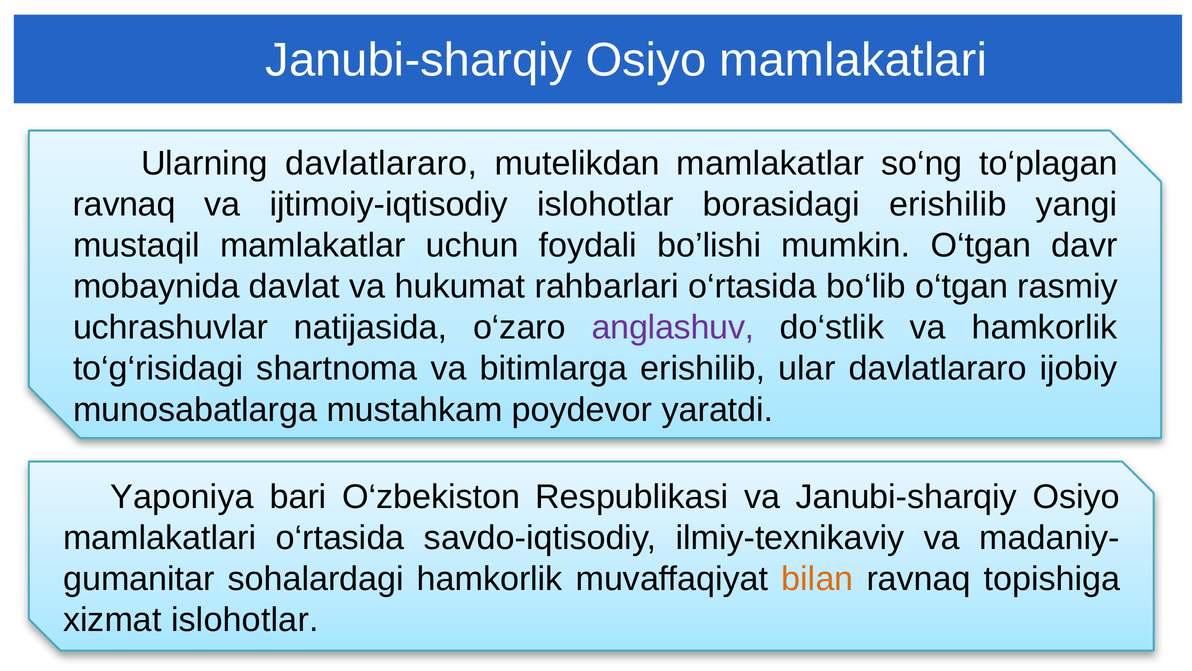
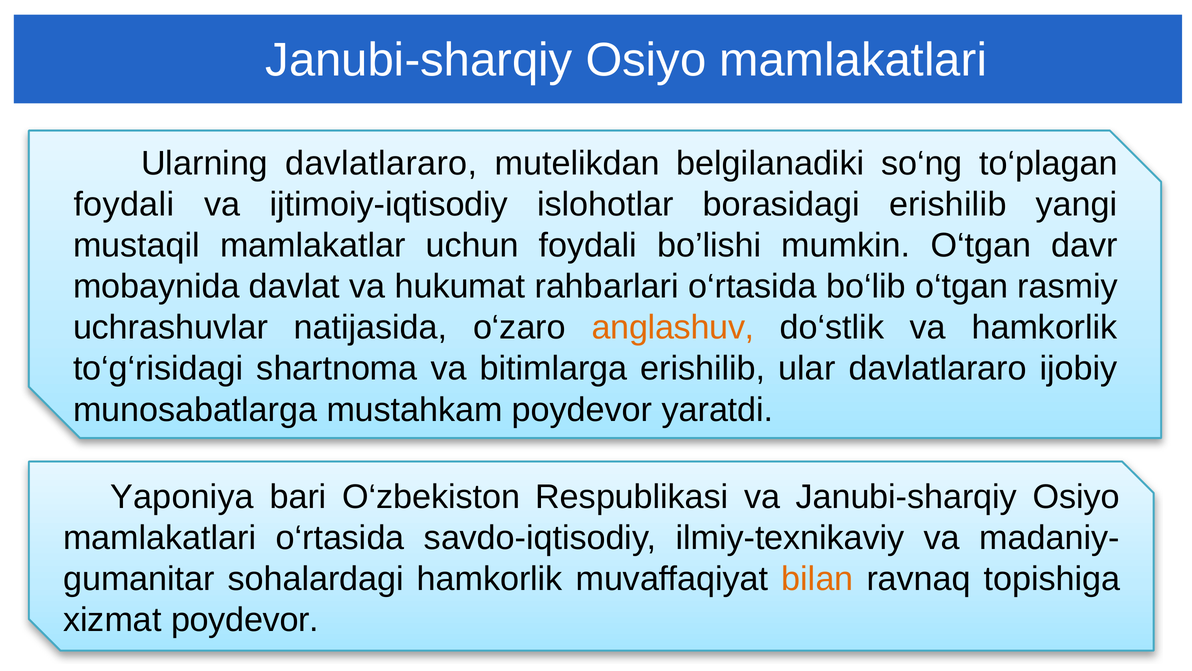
mutelikdan mamlakatlar: mamlakatlar -> belgilanadiki
ravnaq at (124, 205): ravnaq -> foydali
anglashuv colour: purple -> orange
xizmat islohotlar: islohotlar -> poydevor
